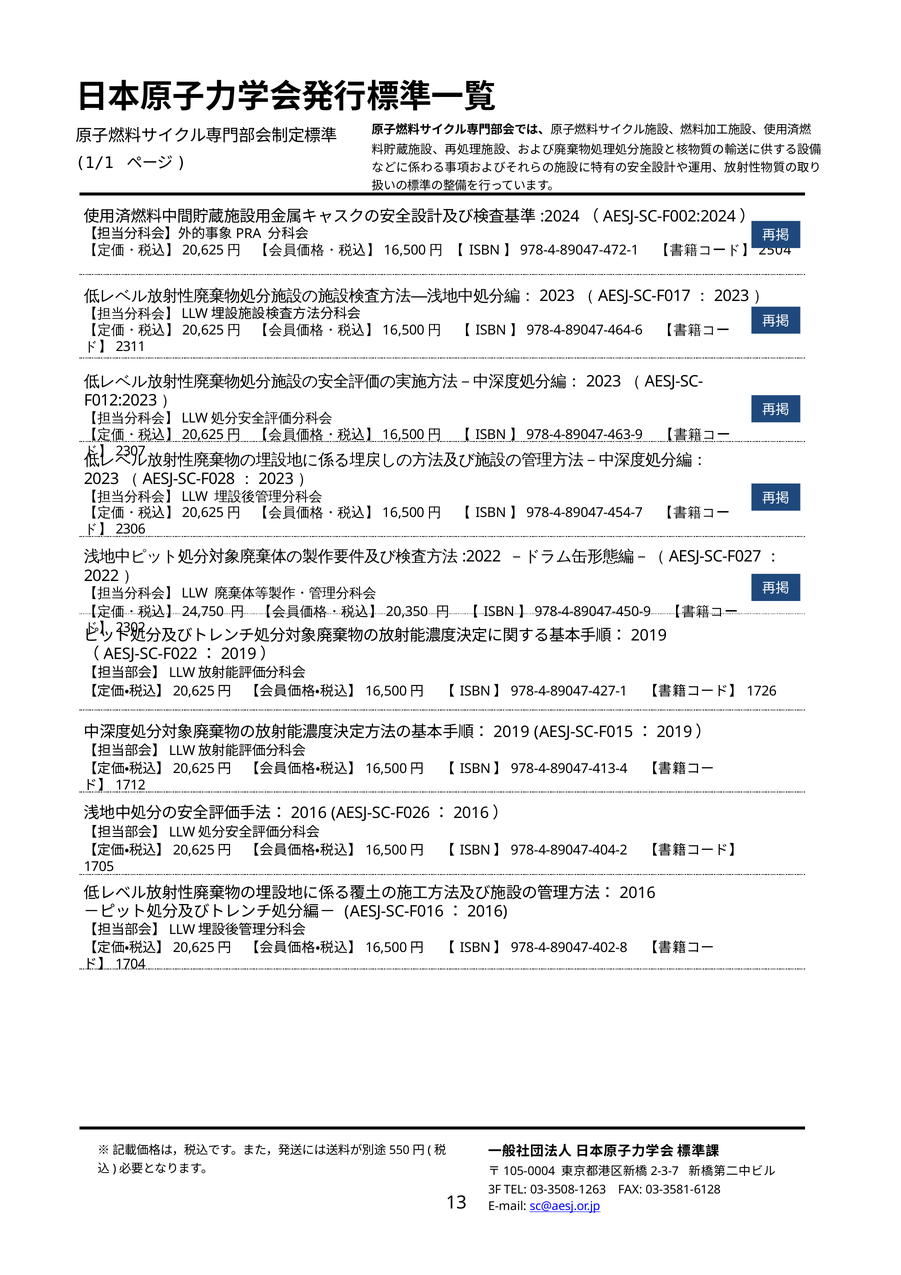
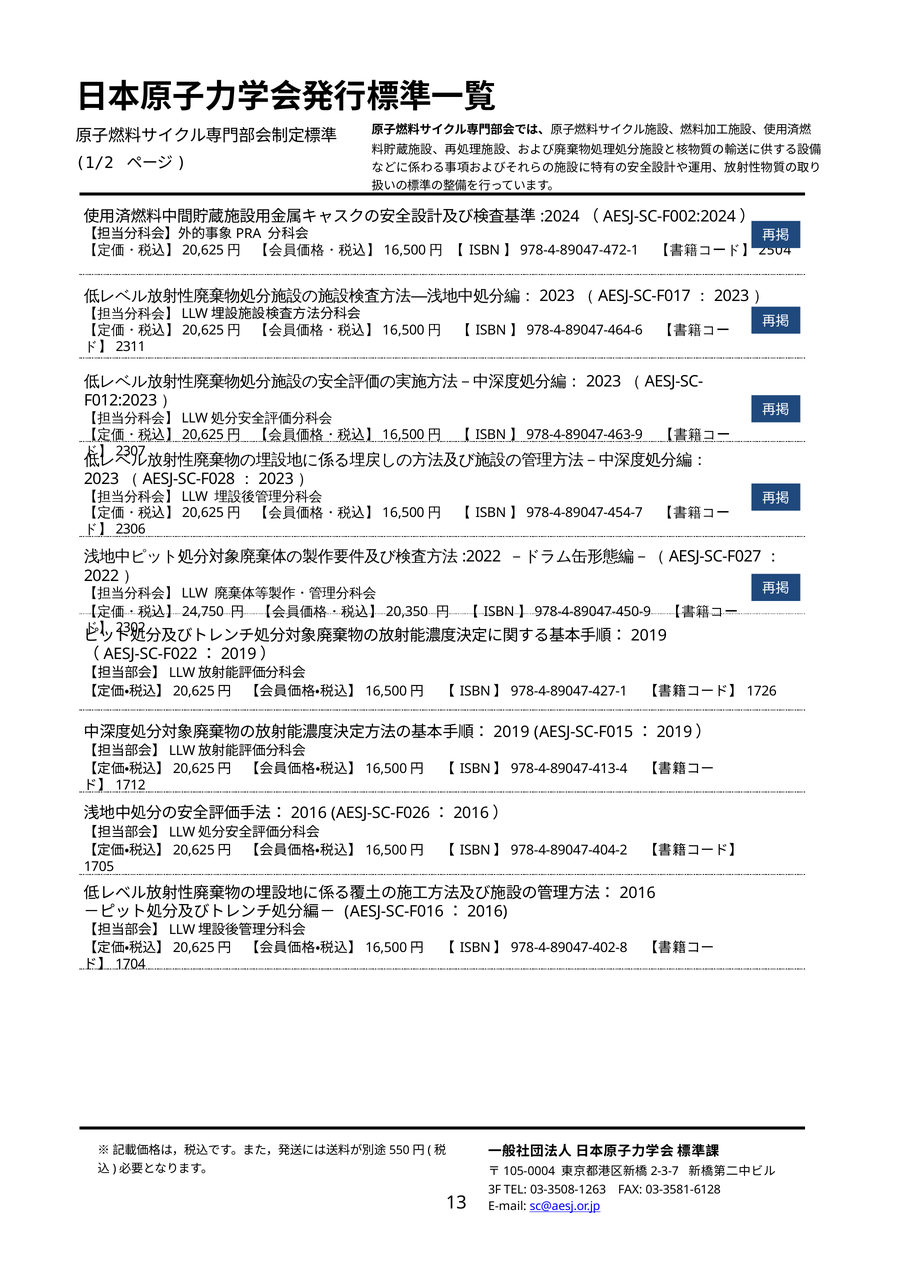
1/1: 1/1 -> 1/2
